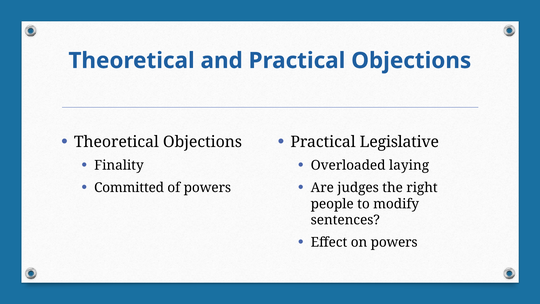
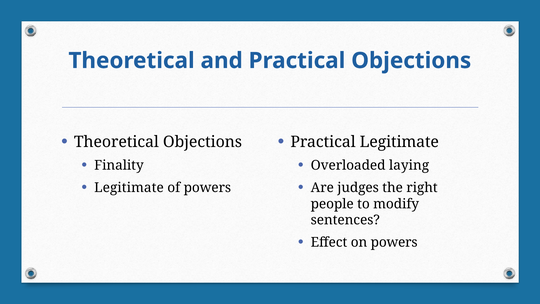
Practical Legislative: Legislative -> Legitimate
Committed at (129, 188): Committed -> Legitimate
